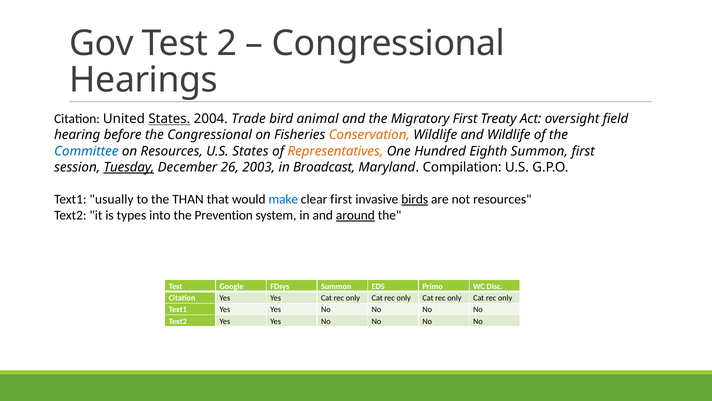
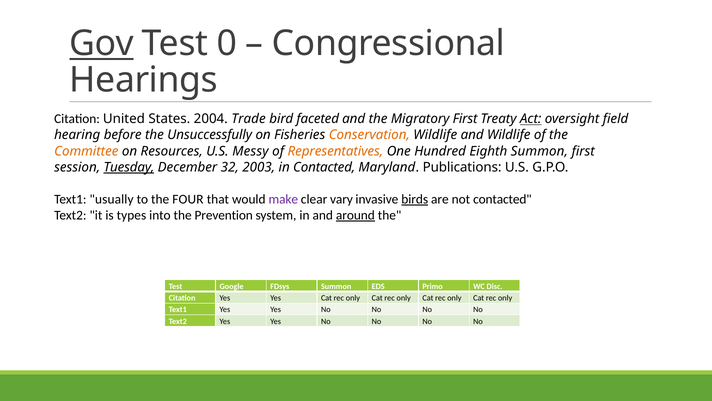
Gov underline: none -> present
2: 2 -> 0
States at (169, 119) underline: present -> none
animal: animal -> faceted
Act underline: none -> present
the Congressional: Congressional -> Unsuccessfully
Committee colour: blue -> orange
U.S States: States -> Messy
26: 26 -> 32
in Broadcast: Broadcast -> Contacted
Compilation: Compilation -> Publications
THAN: THAN -> FOUR
make colour: blue -> purple
clear first: first -> vary
not resources: resources -> contacted
